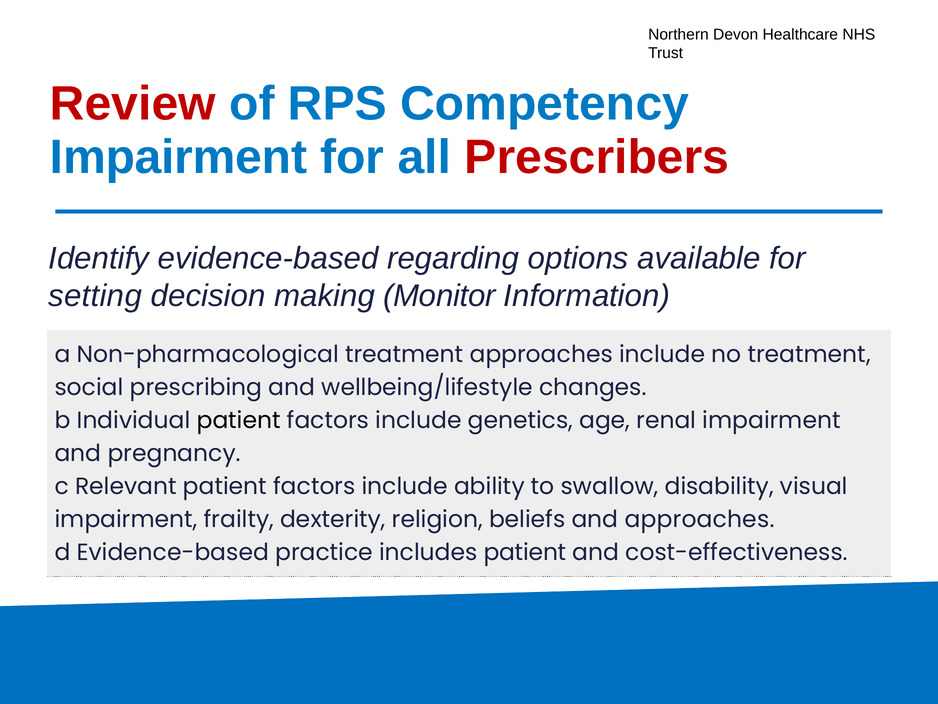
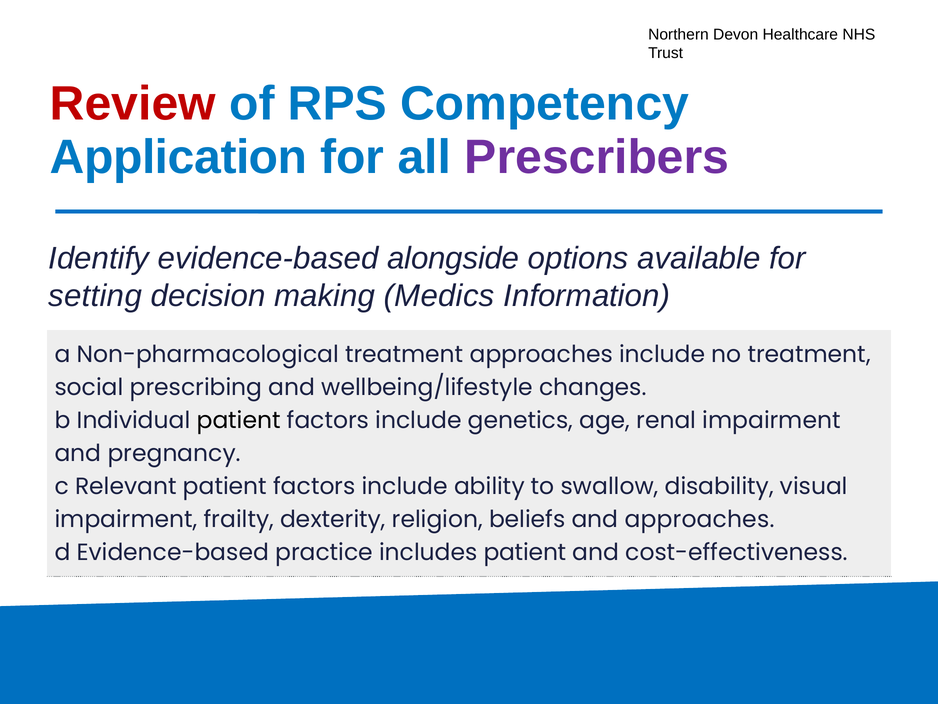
Impairment at (179, 157): Impairment -> Application
Prescribers colour: red -> purple
regarding: regarding -> alongside
Monitor: Monitor -> Medics
